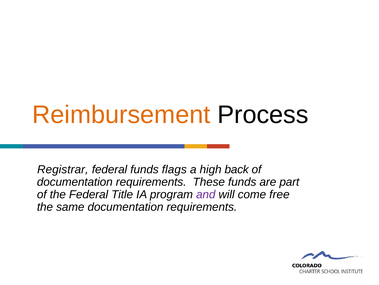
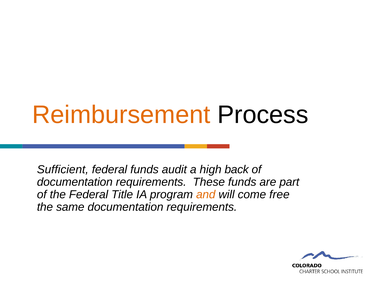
Registrar: Registrar -> Sufficient
flags: flags -> audit
and colour: purple -> orange
